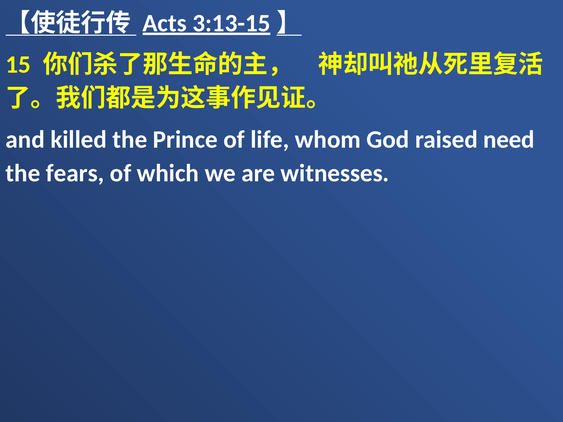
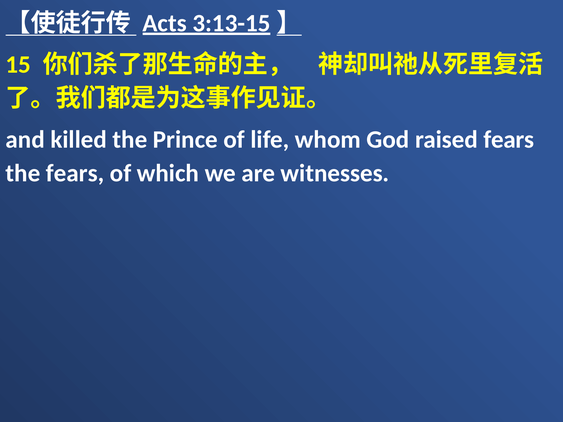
raised need: need -> fears
